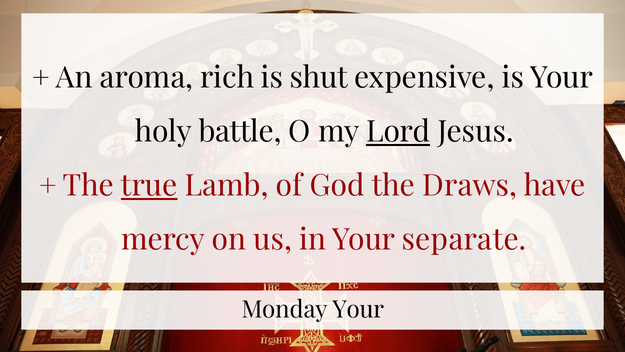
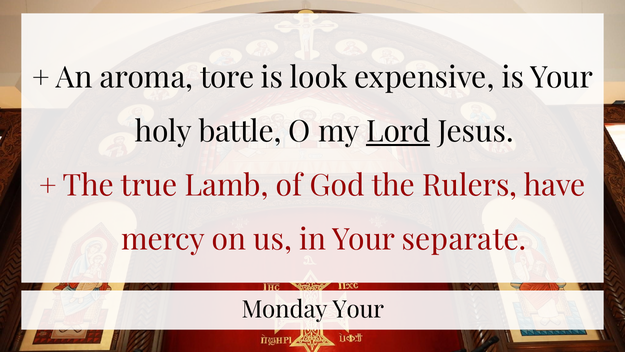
rich: rich -> tore
shut: shut -> look
true underline: present -> none
Draws: Draws -> Rulers
